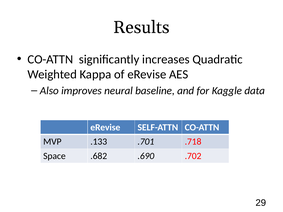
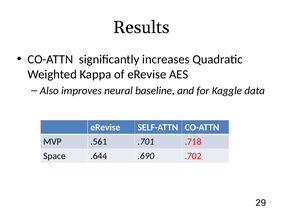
.133: .133 -> .561
.682: .682 -> .644
